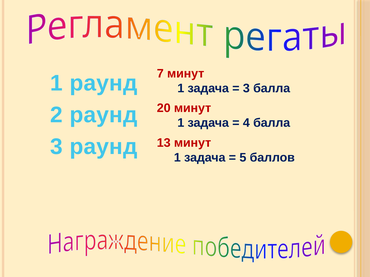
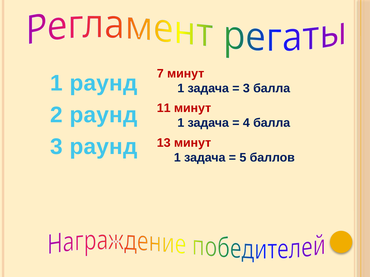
20: 20 -> 11
